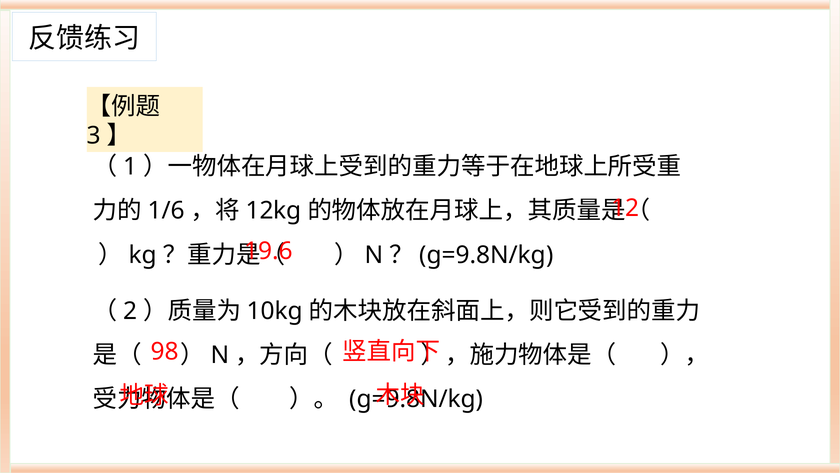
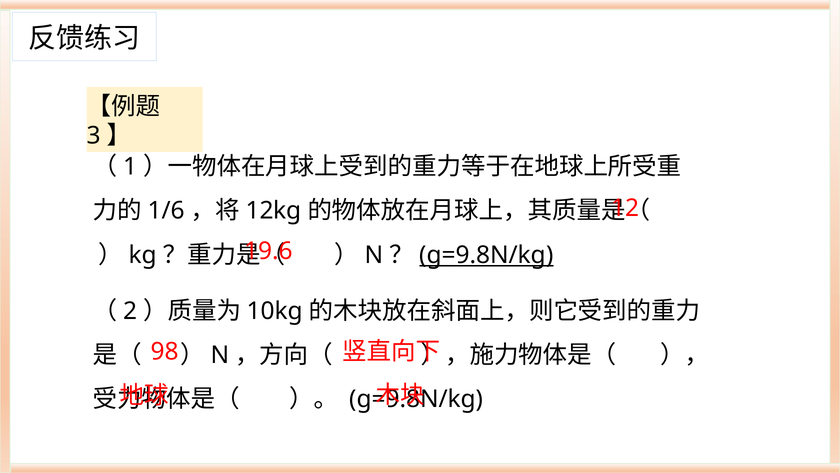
g=9.8N/kg at (486, 255) underline: none -> present
